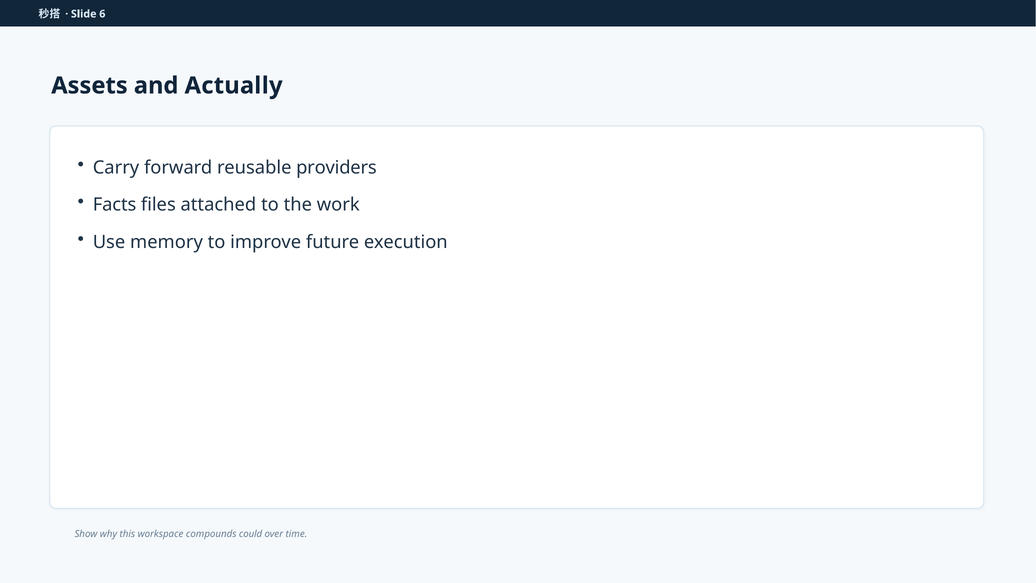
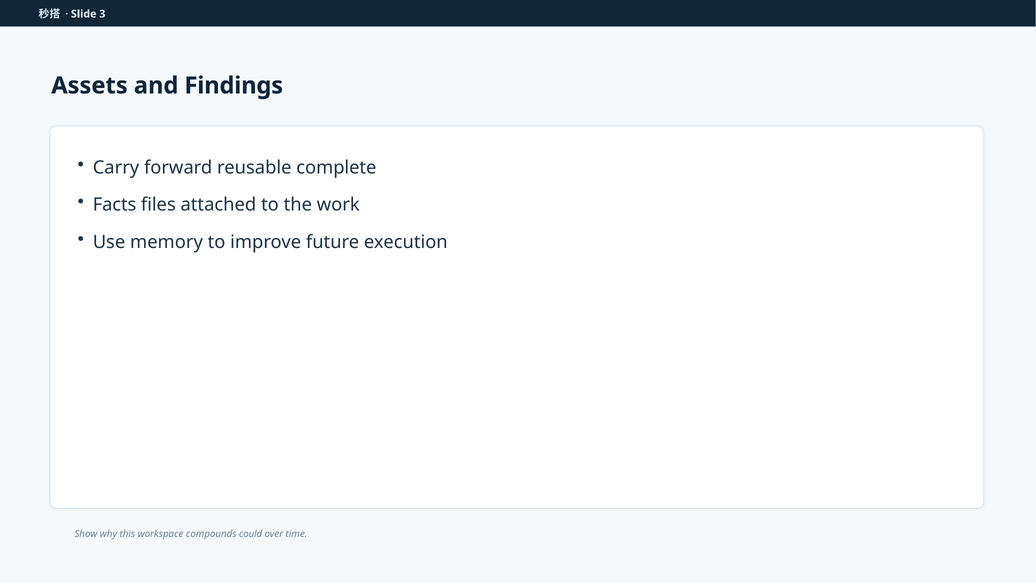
6: 6 -> 3
Actually: Actually -> Findings
providers: providers -> complete
